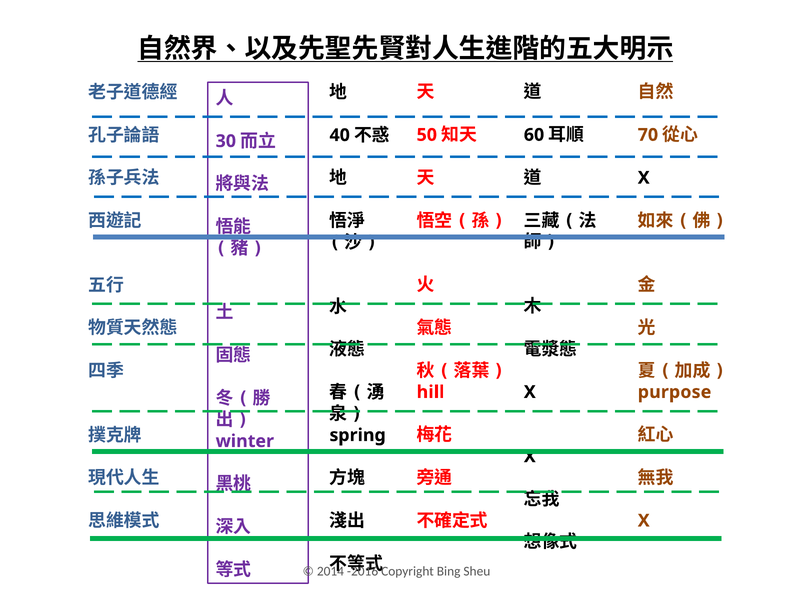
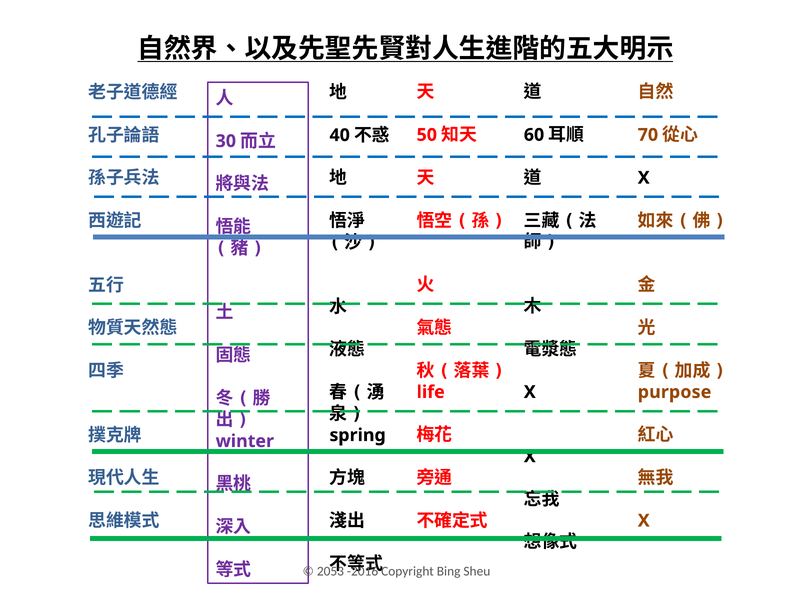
hill: hill -> life
2014: 2014 -> 2053
